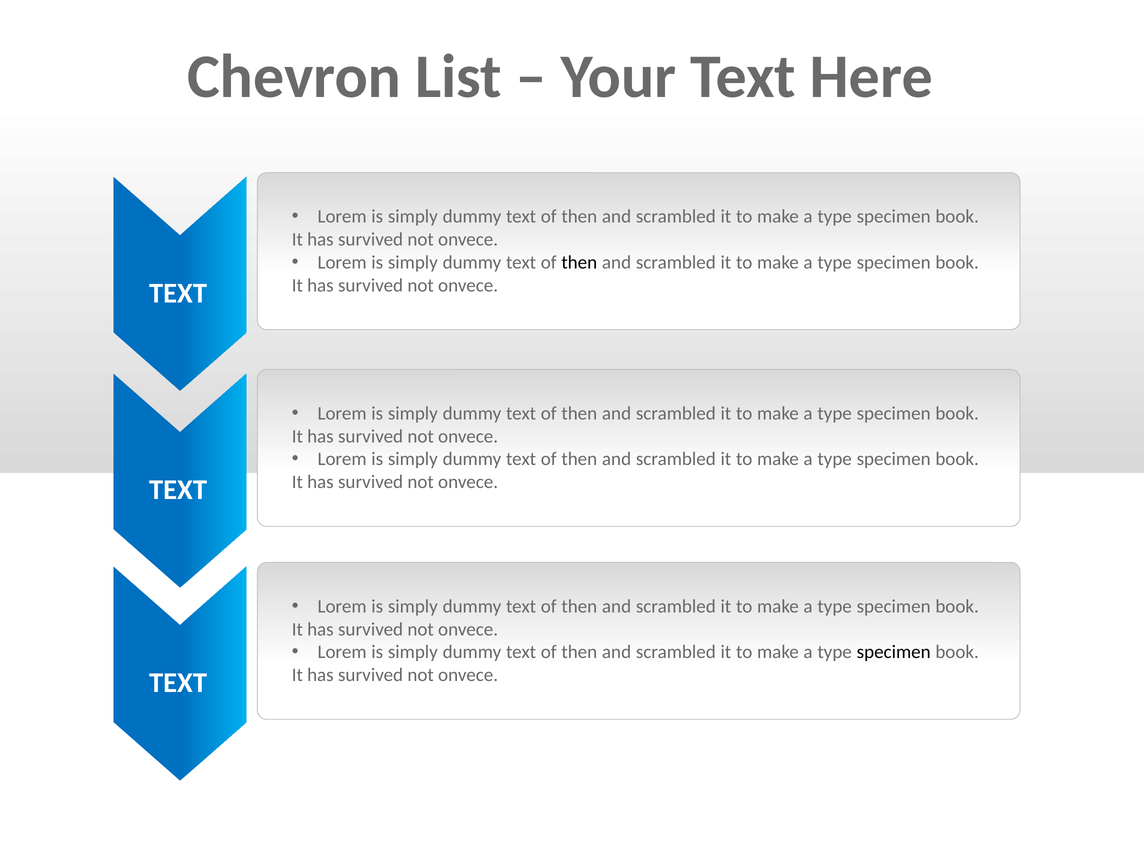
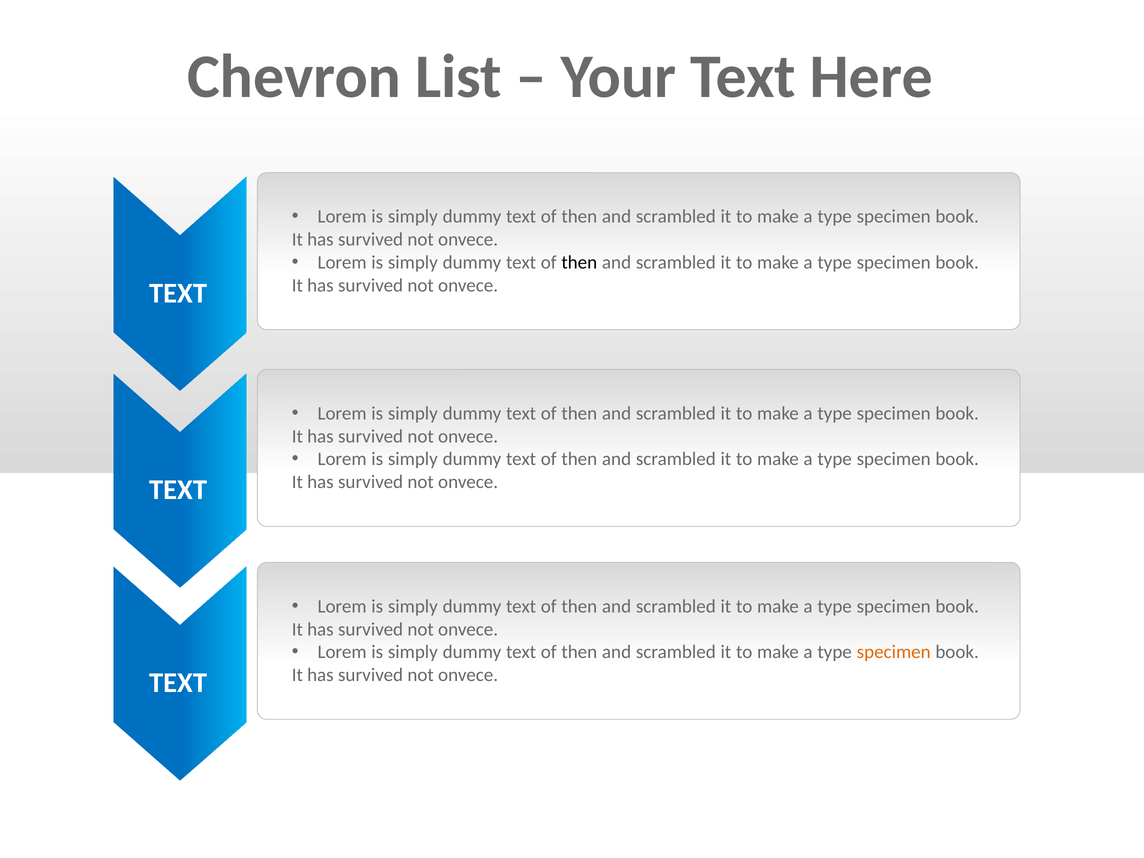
specimen at (894, 652) colour: black -> orange
